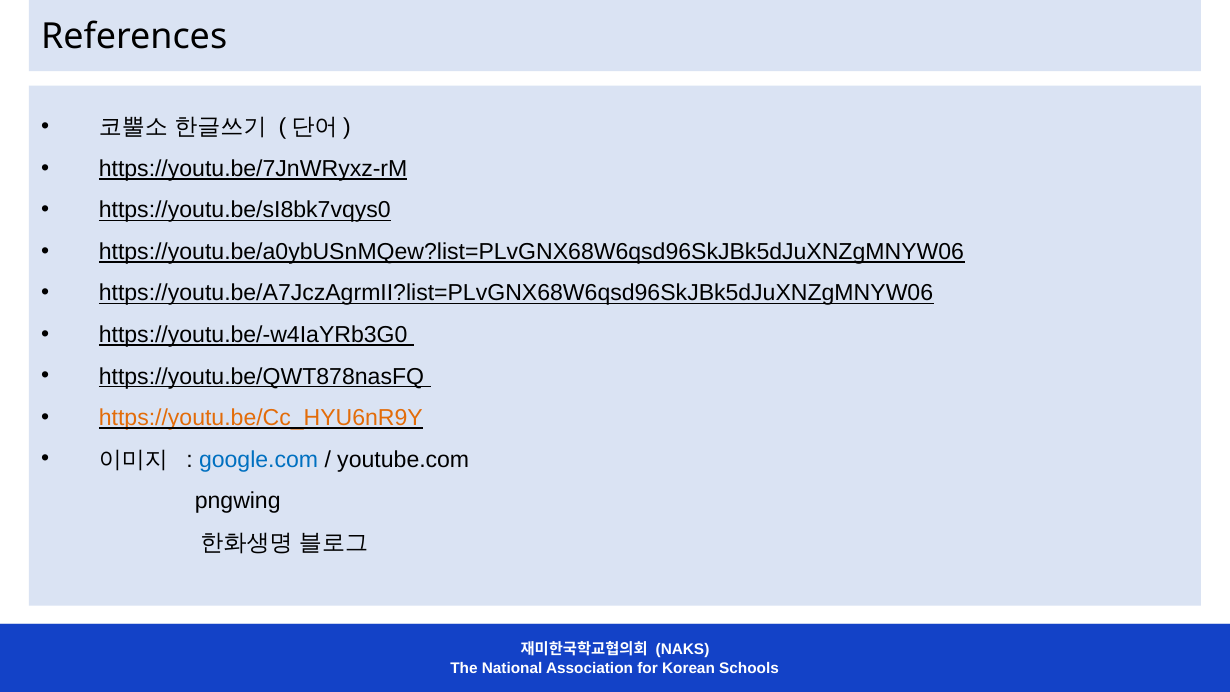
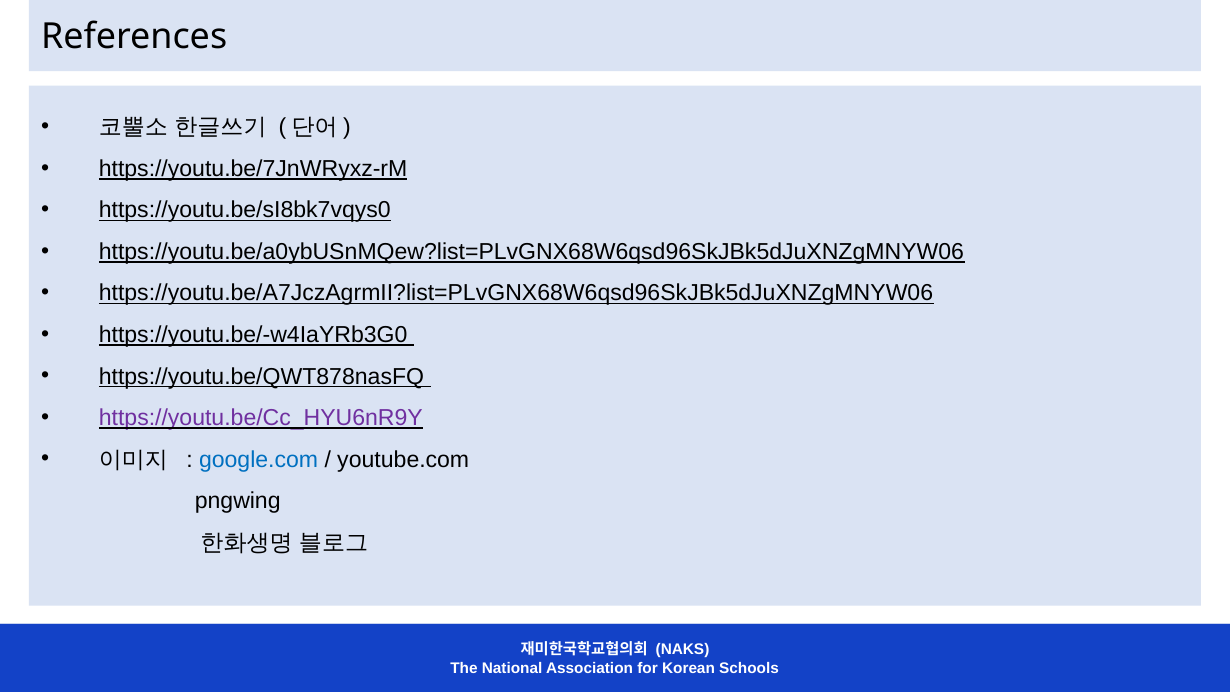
https://youtu.be/Cc_HYU6nR9Y colour: orange -> purple
